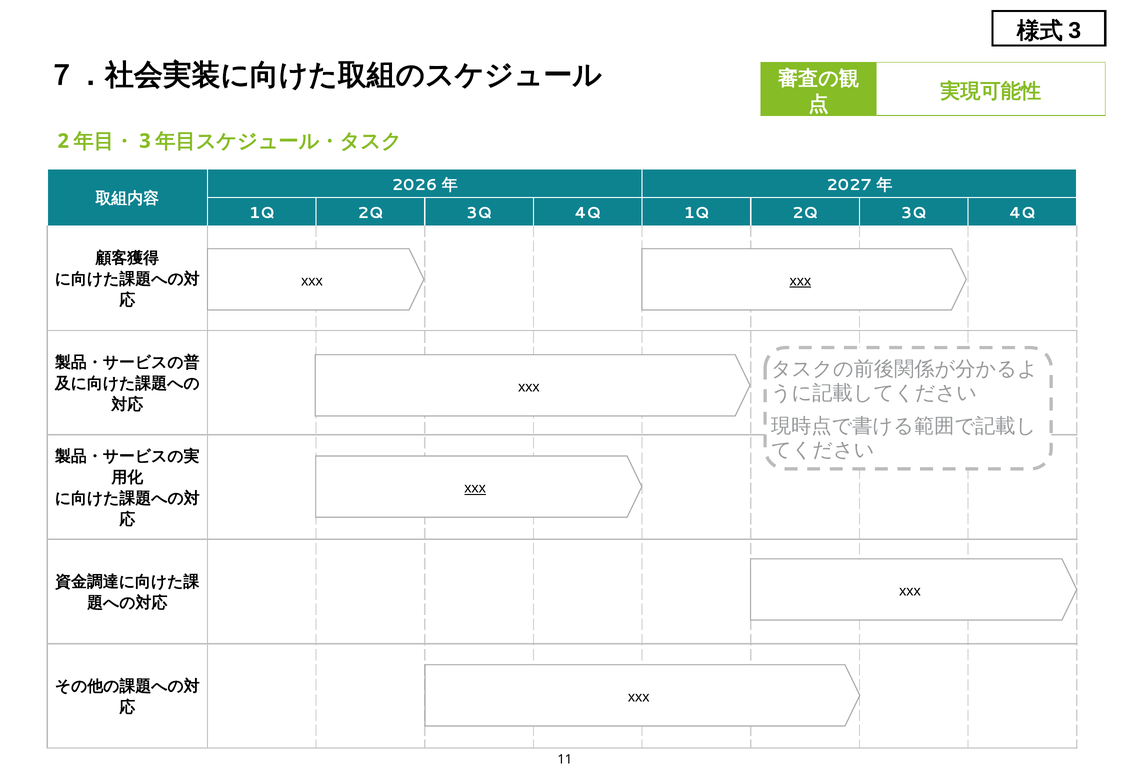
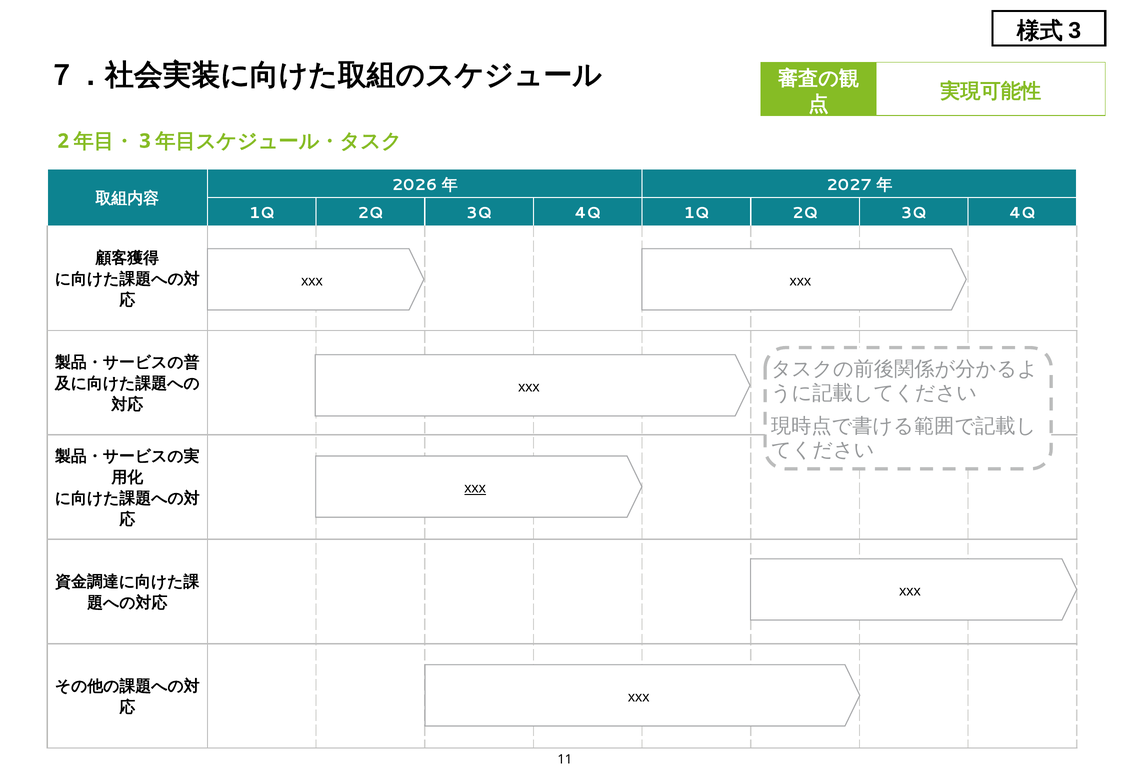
xxx at (800, 281) underline: present -> none
